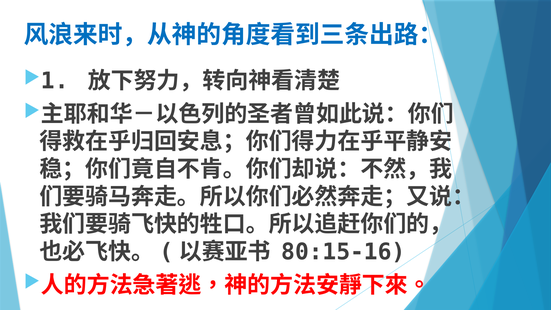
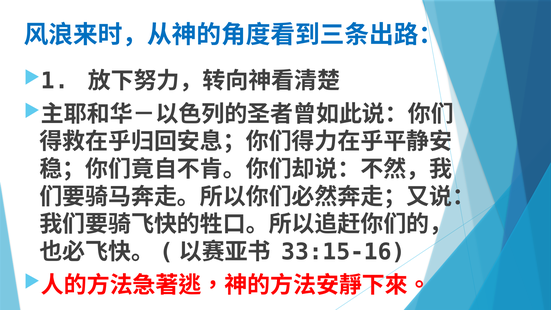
80:15-16: 80:15-16 -> 33:15-16
